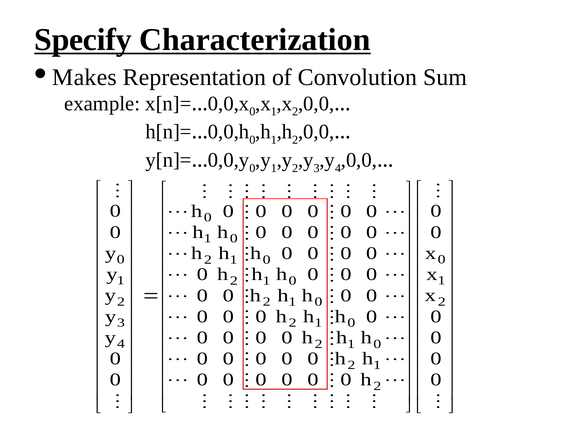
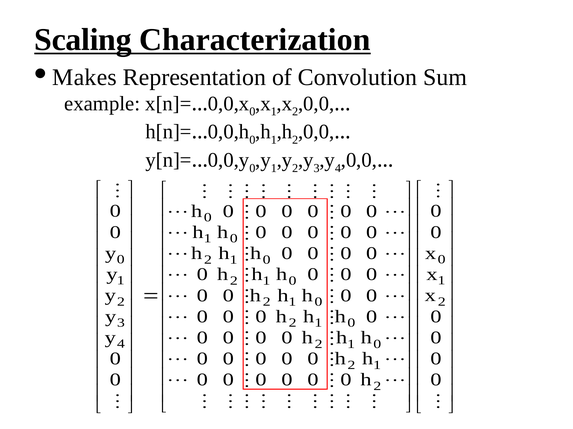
Specify: Specify -> Scaling
